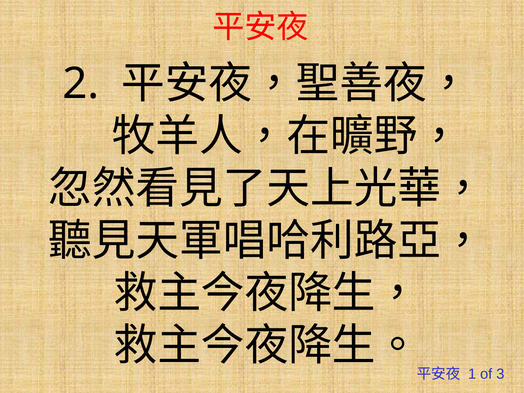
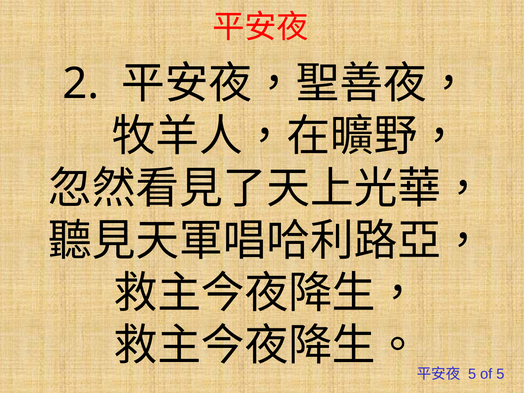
1 at (472, 374): 1 -> 5
of 3: 3 -> 5
